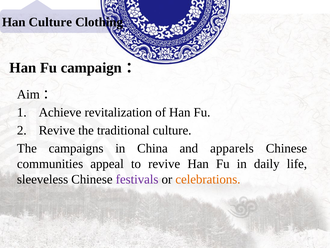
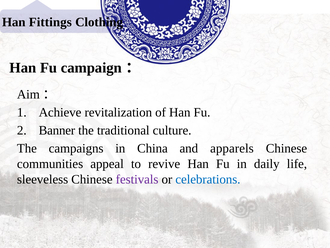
Han Culture: Culture -> Fittings
Revive at (57, 130): Revive -> Banner
celebrations colour: orange -> blue
